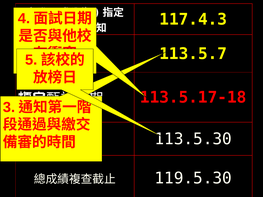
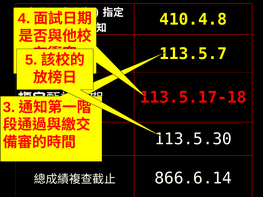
117.4.3: 117.4.3 -> 410.4.8
119.5.30: 119.5.30 -> 866.6.14
